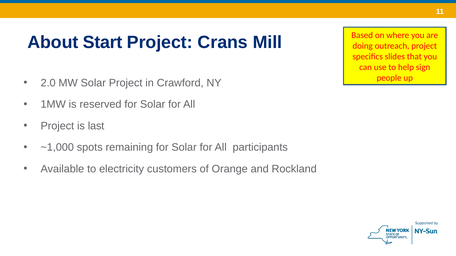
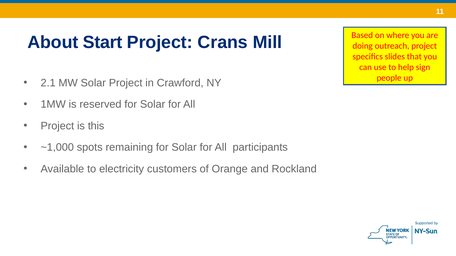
2.0: 2.0 -> 2.1
last: last -> this
